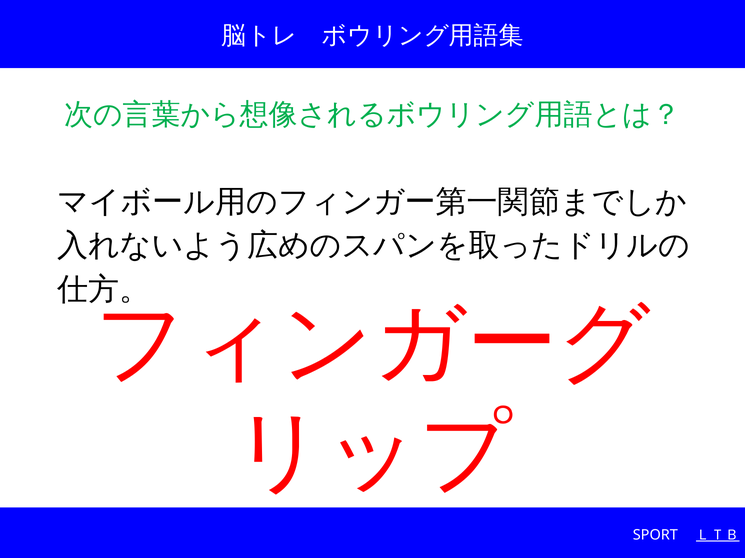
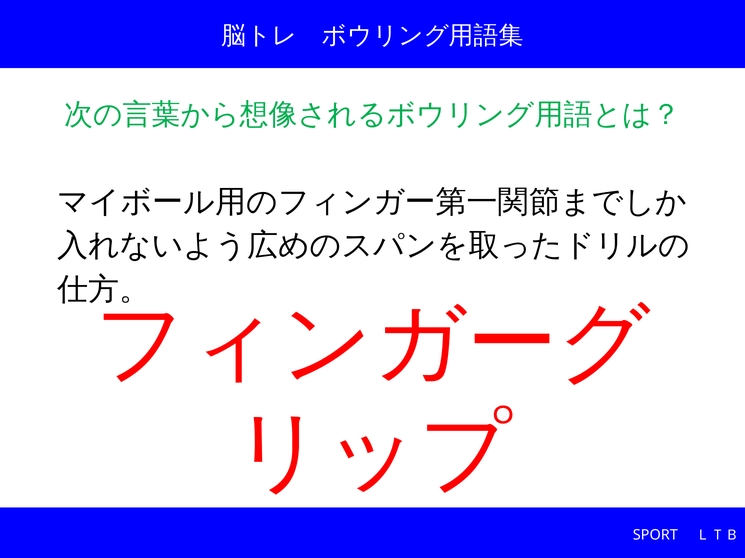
ＬＴＢ underline: present -> none
